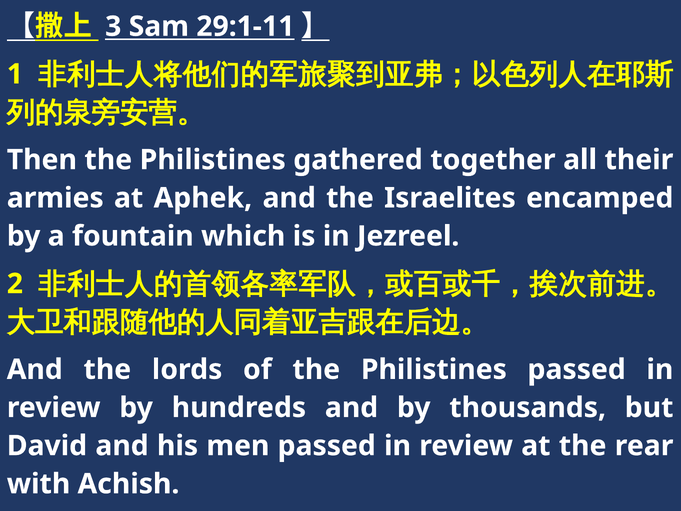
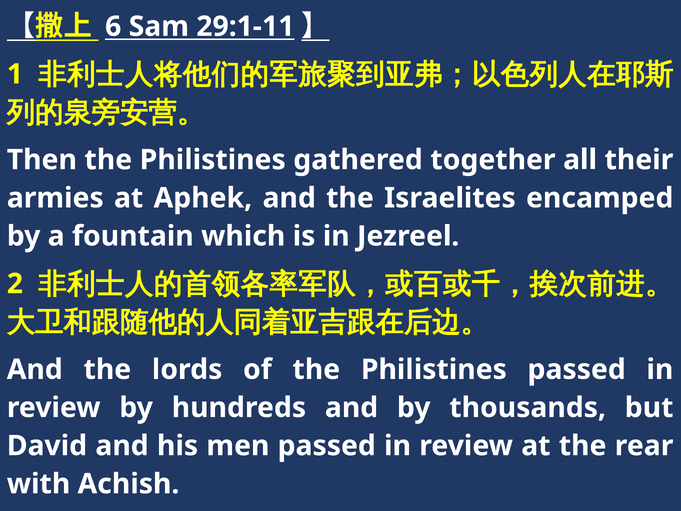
3: 3 -> 6
